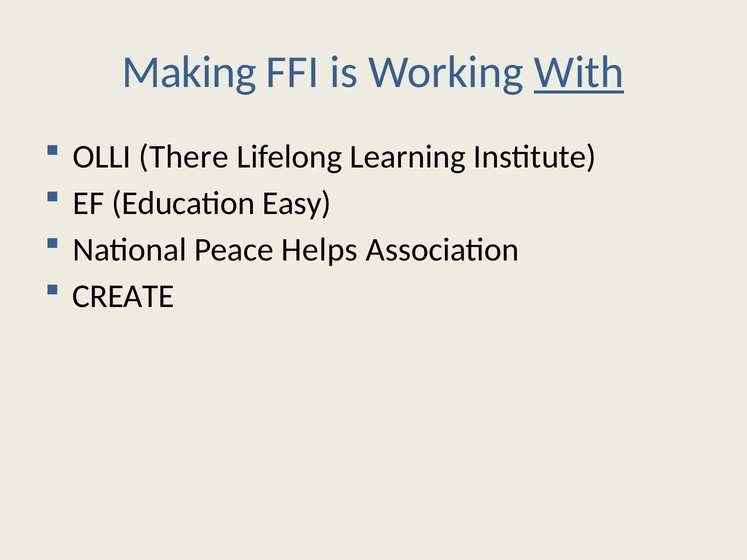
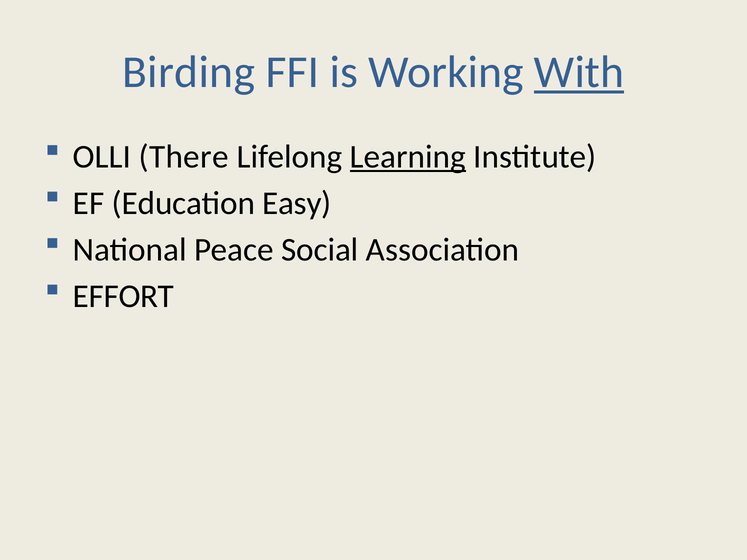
Making: Making -> Birding
Learning underline: none -> present
Helps: Helps -> Social
CREATE: CREATE -> EFFORT
